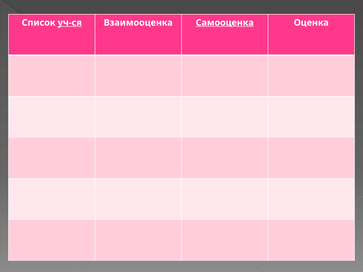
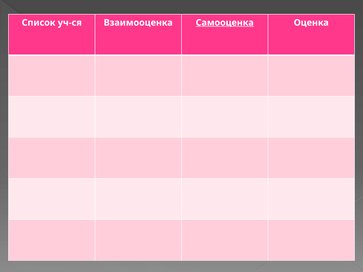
уч-ся underline: present -> none
